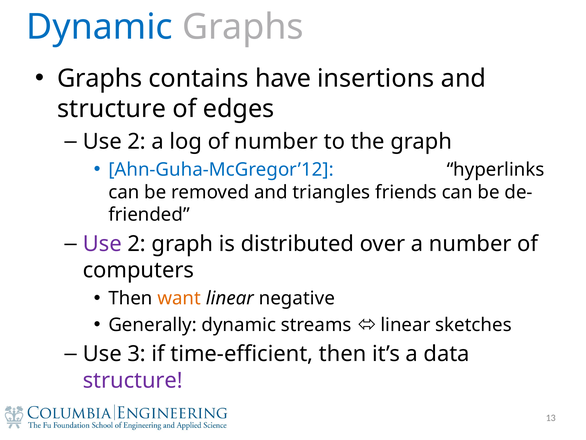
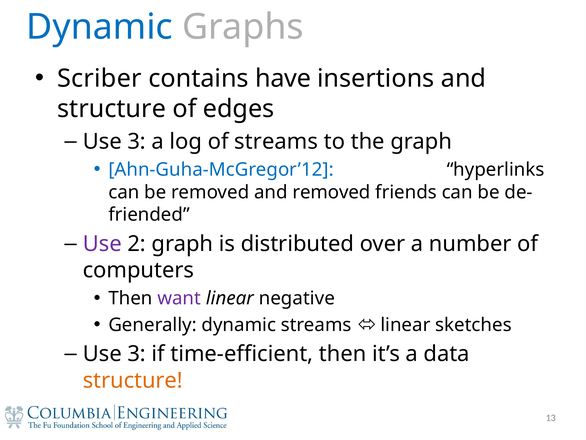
Graphs at (100, 78): Graphs -> Scriber
2 at (137, 141): 2 -> 3
of number: number -> streams
and triangles: triangles -> removed
want colour: orange -> purple
structure at (133, 380) colour: purple -> orange
